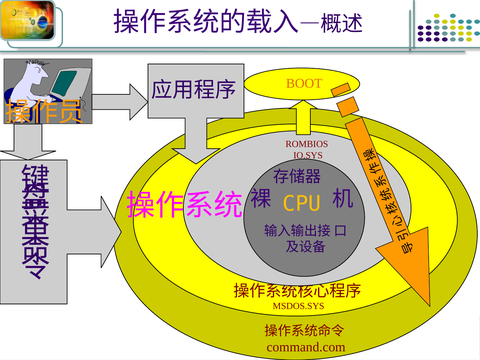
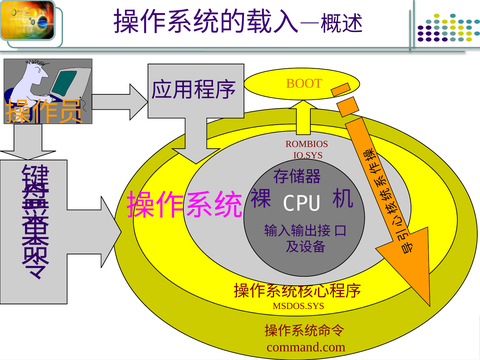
CPU colour: yellow -> white
